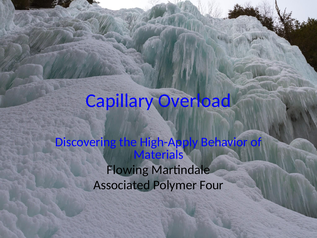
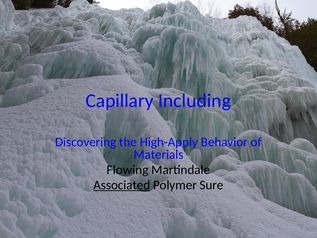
Overload: Overload -> Including
Associated underline: none -> present
Four: Four -> Sure
